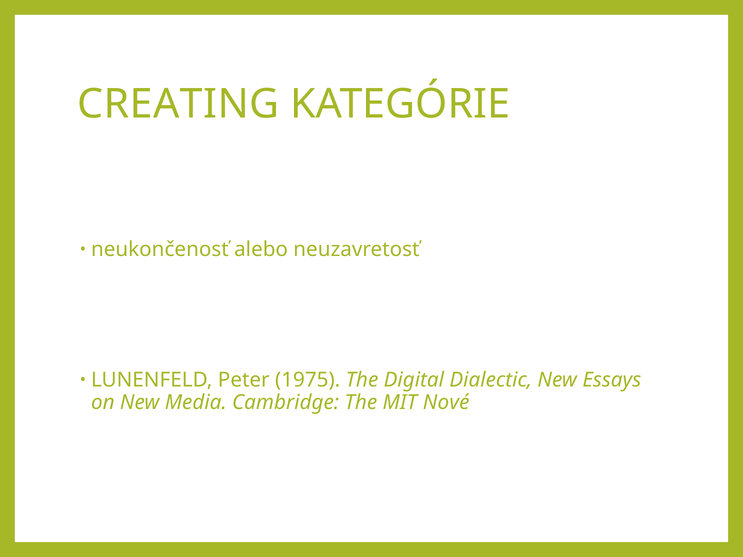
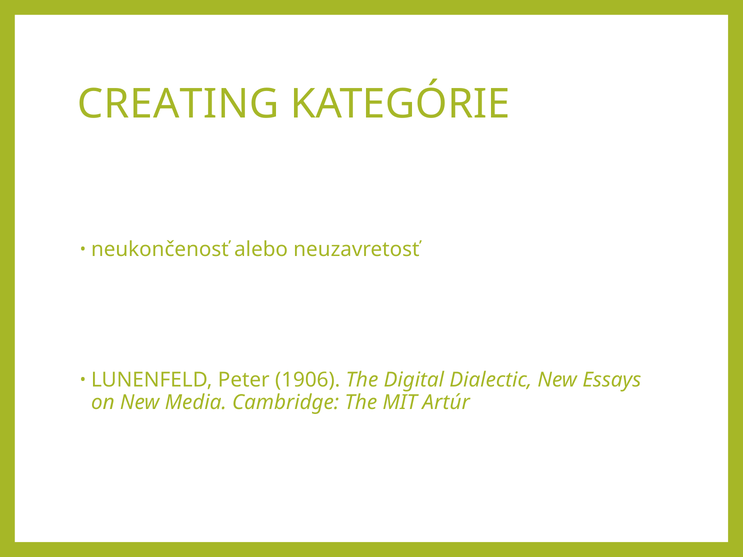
1975: 1975 -> 1906
Nové: Nové -> Artúr
